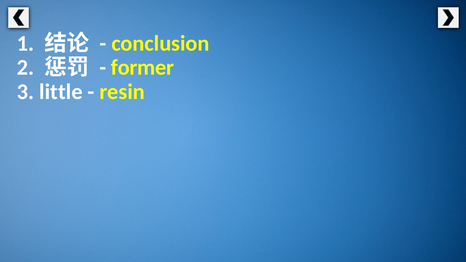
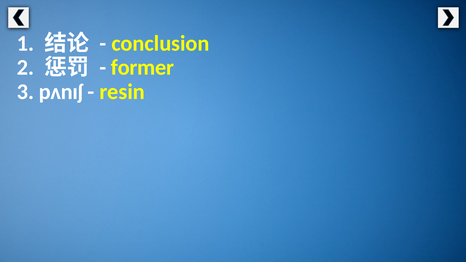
little: little -> pʌnɪʃ
